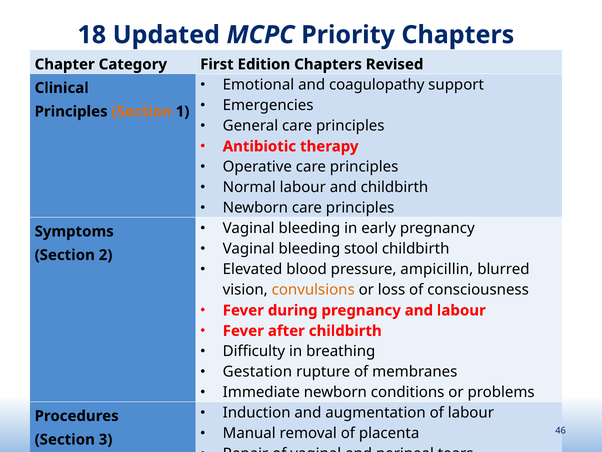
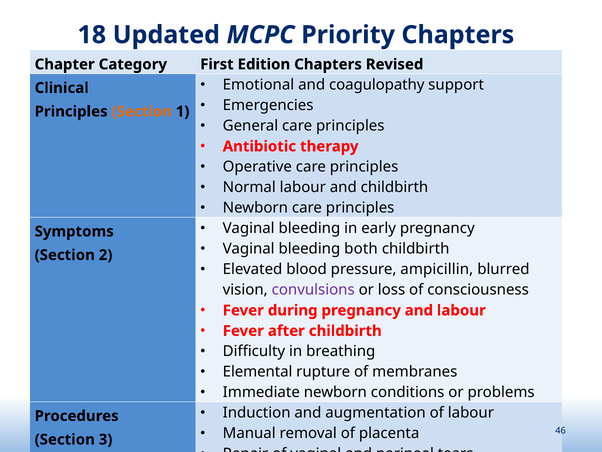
stool: stool -> both
convulsions colour: orange -> purple
Gestation: Gestation -> Elemental
